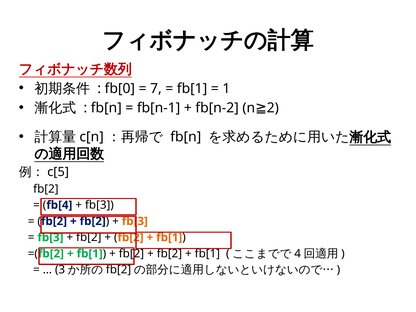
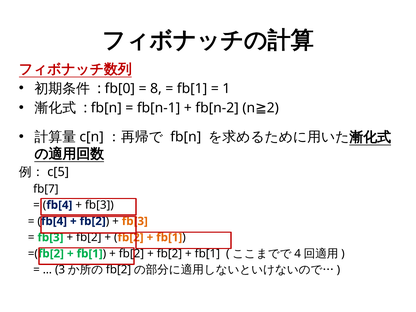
7: 7 -> 8
fb[2 at (46, 189): fb[2 -> fb[7
fb[2 at (54, 221): fb[2 -> fb[4
